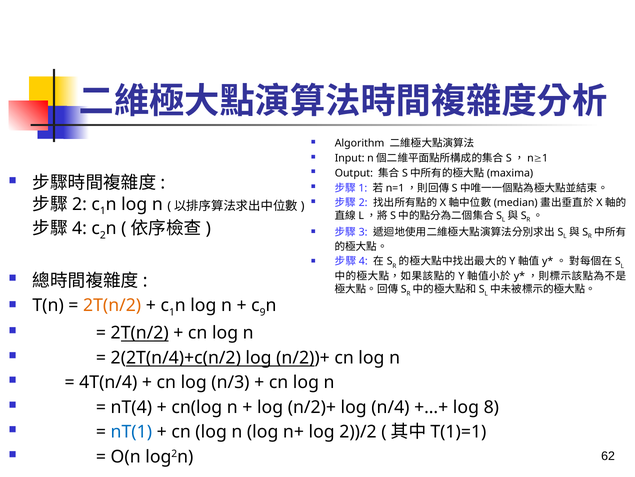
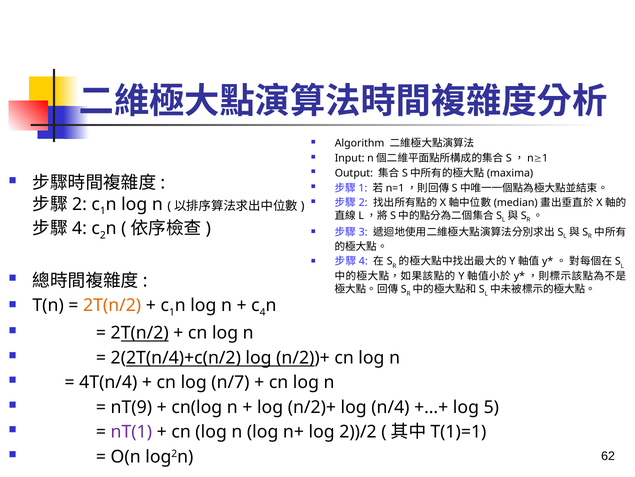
9 at (263, 312): 9 -> 4
n/3: n/3 -> n/7
nT(4: nT(4 -> nT(9
8: 8 -> 5
nT(1 colour: blue -> purple
